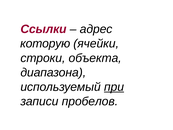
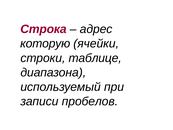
Ссылки: Ссылки -> Строка
объекта: объекта -> таблице
при underline: present -> none
